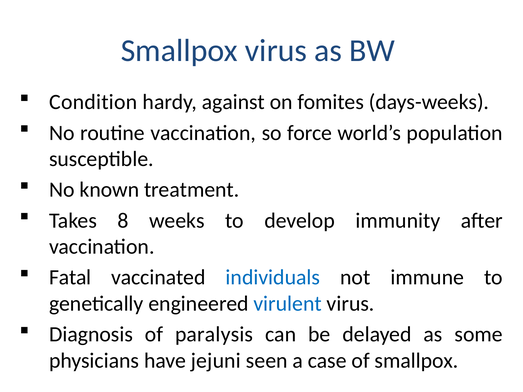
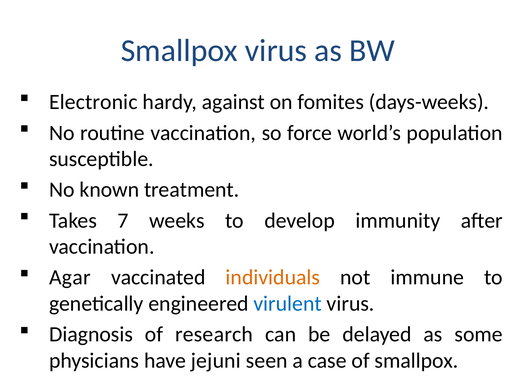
Condition: Condition -> Electronic
8: 8 -> 7
Fatal: Fatal -> Agar
individuals colour: blue -> orange
paralysis: paralysis -> research
